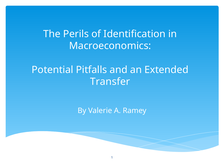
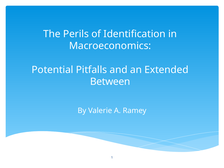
Transfer: Transfer -> Between
